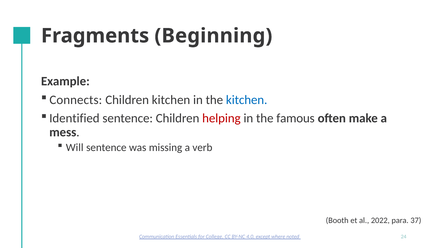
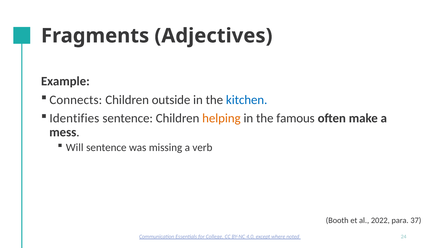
Beginning: Beginning -> Adjectives
Children kitchen: kitchen -> outside
Identified: Identified -> Identifies
helping colour: red -> orange
